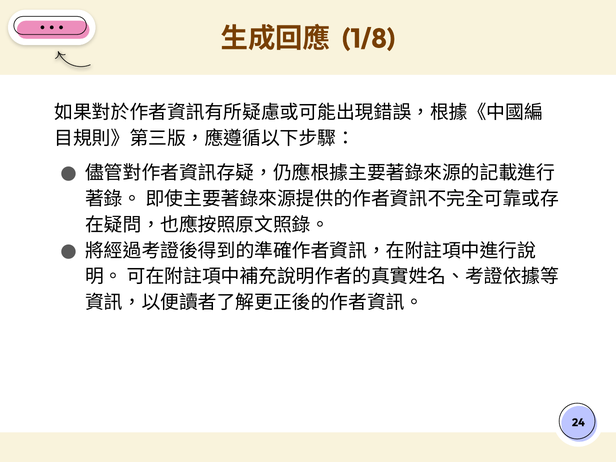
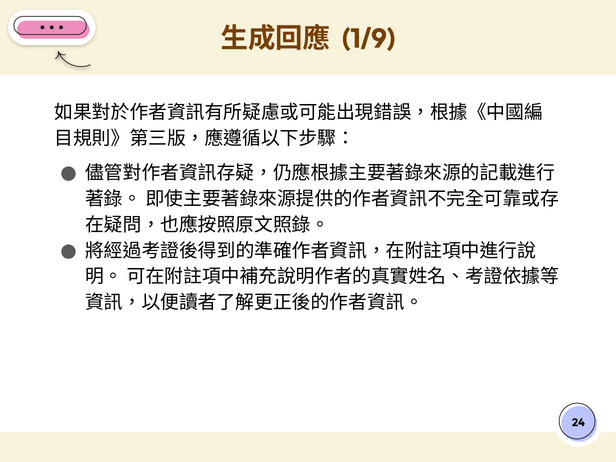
1/8: 1/8 -> 1/9
